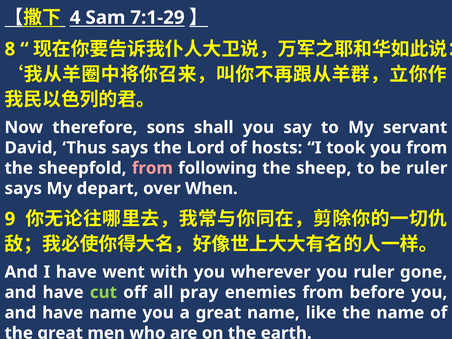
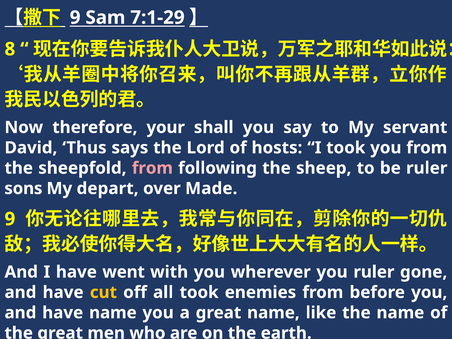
4 at (75, 18): 4 -> 9
sons: sons -> your
says at (23, 188): says -> sons
When: When -> Made
cut colour: light green -> yellow
all pray: pray -> took
